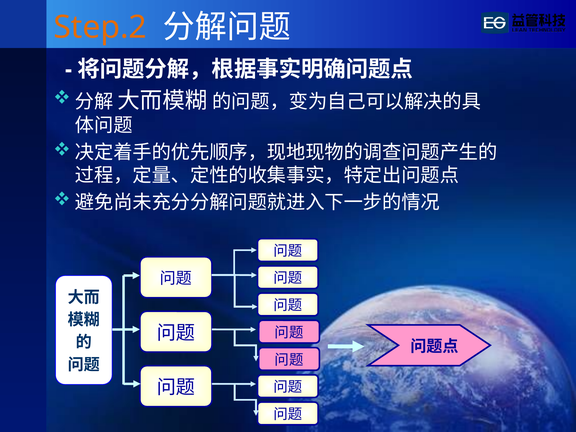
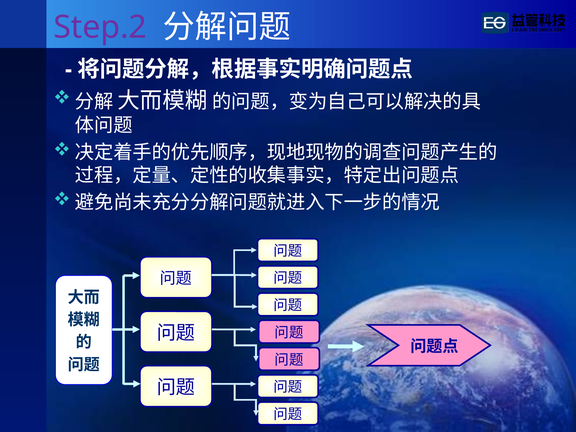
Step.2 colour: orange -> purple
